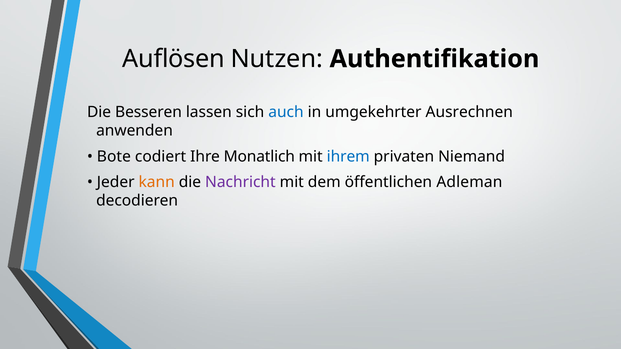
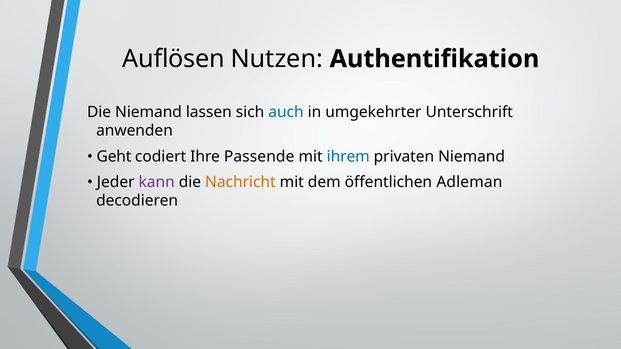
Die Besseren: Besseren -> Niemand
Ausrechnen: Ausrechnen -> Unterschrift
Bote: Bote -> Geht
Monatlich: Monatlich -> Passende
kann colour: orange -> purple
Nachricht colour: purple -> orange
